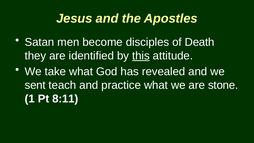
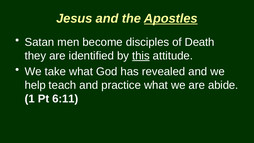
Apostles underline: none -> present
sent: sent -> help
stone: stone -> abide
8:11: 8:11 -> 6:11
